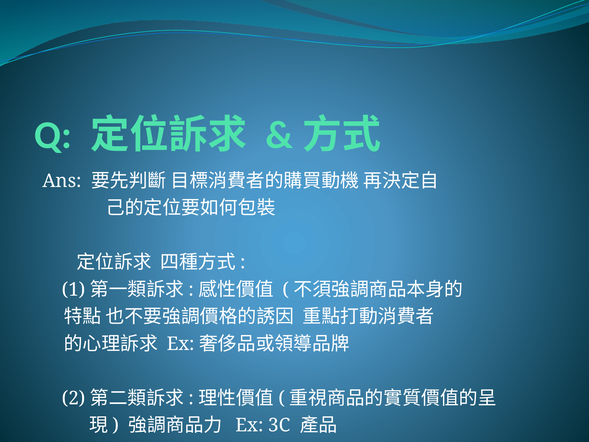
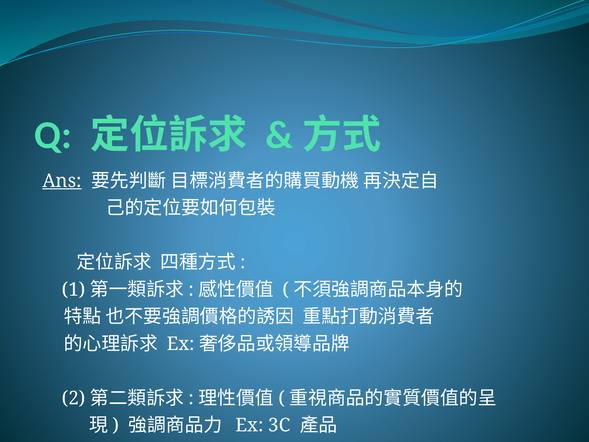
Ans underline: none -> present
